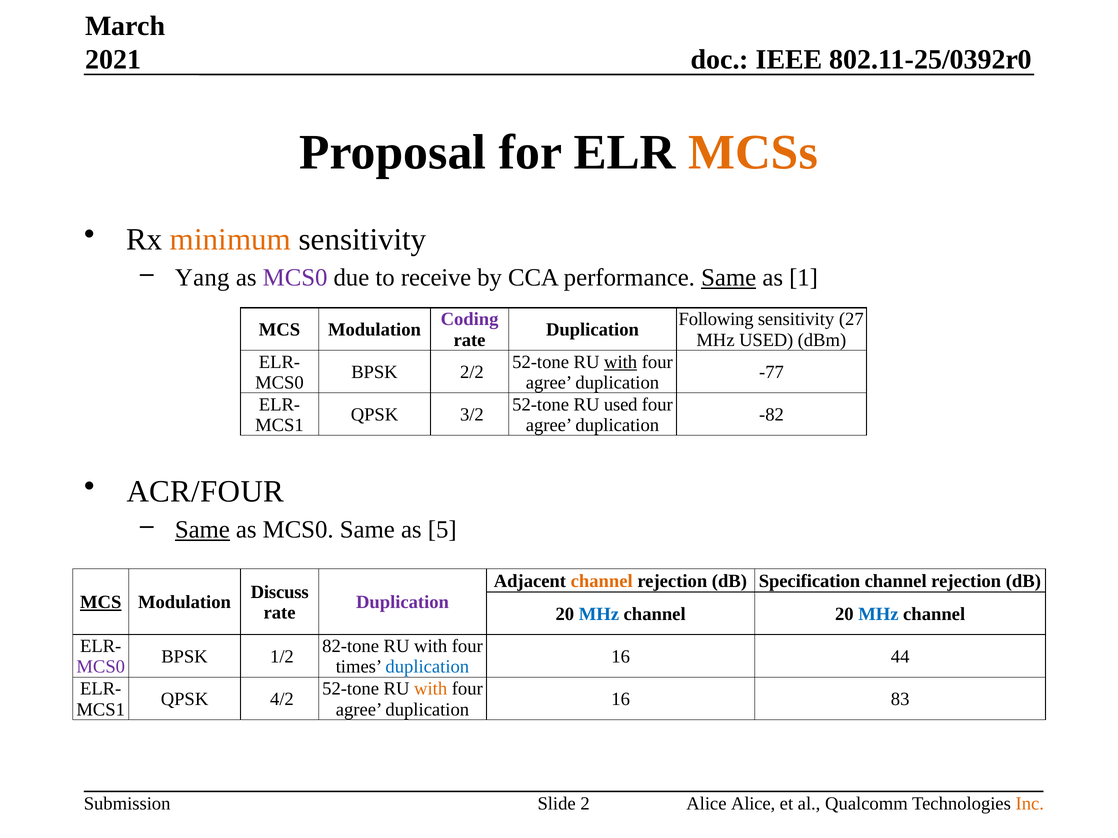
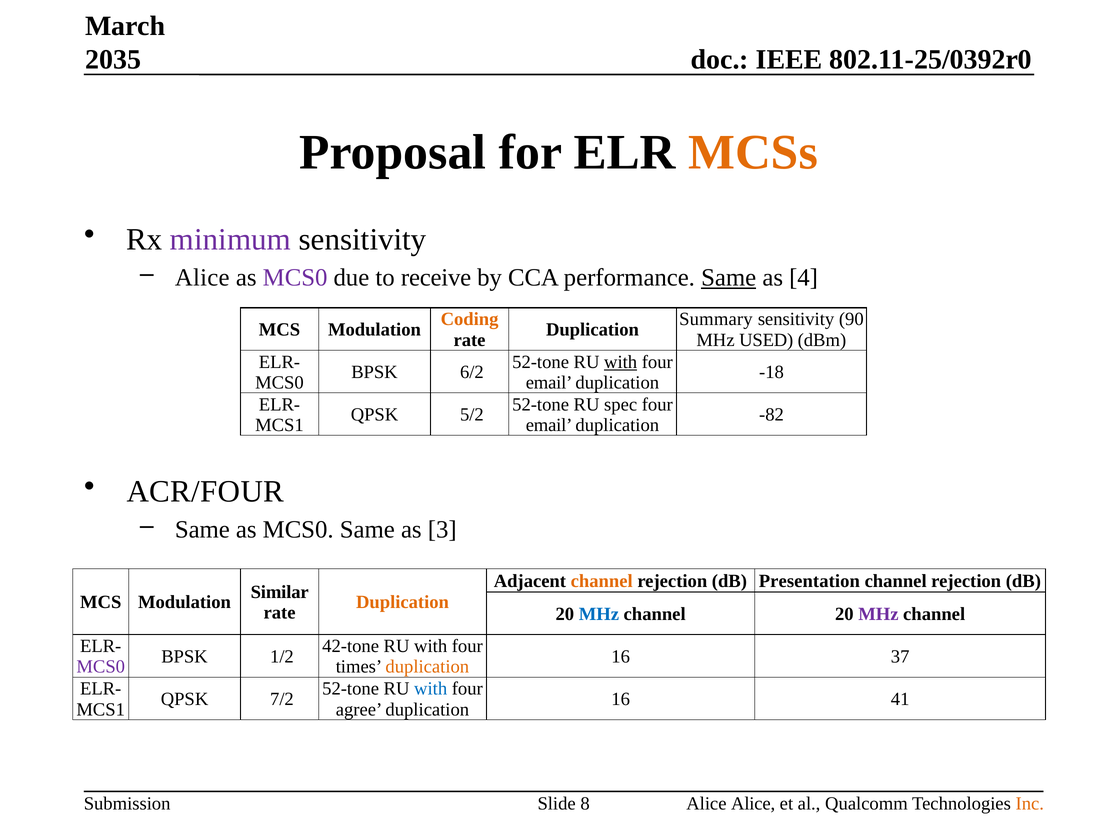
2021: 2021 -> 2035
minimum colour: orange -> purple
Yang at (202, 278): Yang -> Alice
1: 1 -> 4
Coding colour: purple -> orange
Following: Following -> Summary
27: 27 -> 90
2/2: 2/2 -> 6/2
-77: -77 -> -18
agree at (549, 383): agree -> email
RU used: used -> spec
3/2: 3/2 -> 5/2
agree at (549, 425): agree -> email
Same at (202, 530) underline: present -> none
5: 5 -> 3
Specification: Specification -> Presentation
Discuss: Discuss -> Similar
MCS at (101, 603) underline: present -> none
Duplication at (403, 603) colour: purple -> orange
MHz at (878, 614) colour: blue -> purple
82-tone: 82-tone -> 42-tone
44: 44 -> 37
duplication at (427, 667) colour: blue -> orange
with at (431, 689) colour: orange -> blue
4/2: 4/2 -> 7/2
83: 83 -> 41
2: 2 -> 8
